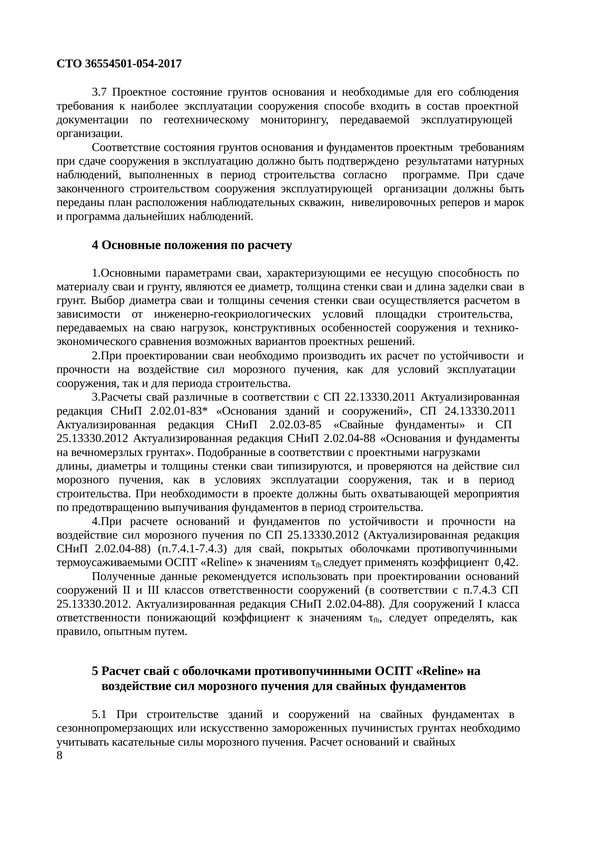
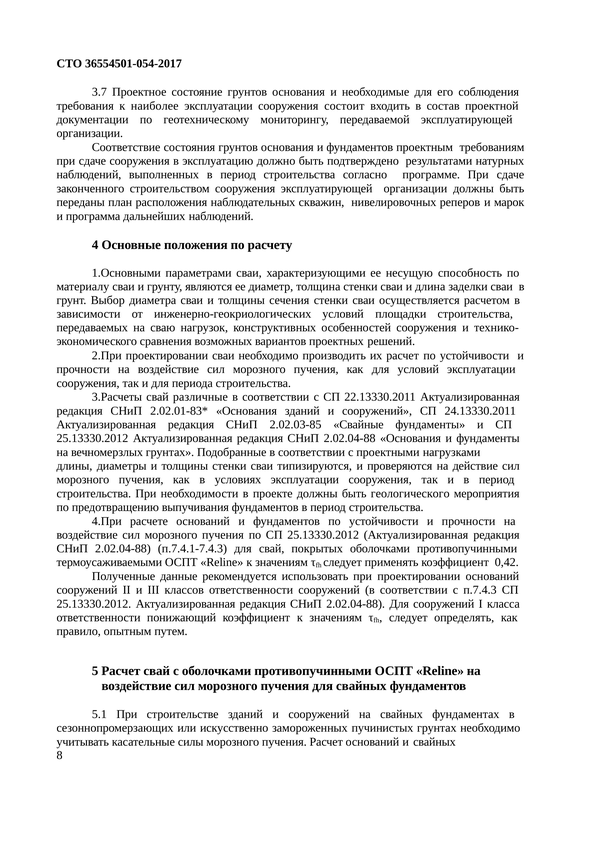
способе: способе -> состоит
охватывающей: охватывающей -> геологического
